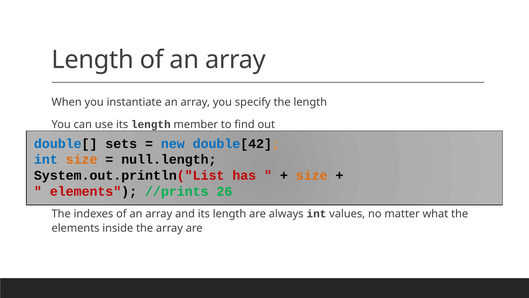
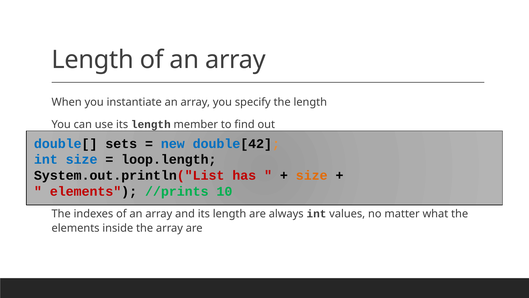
size at (82, 159) colour: orange -> blue
null.length: null.length -> loop.length
26: 26 -> 10
